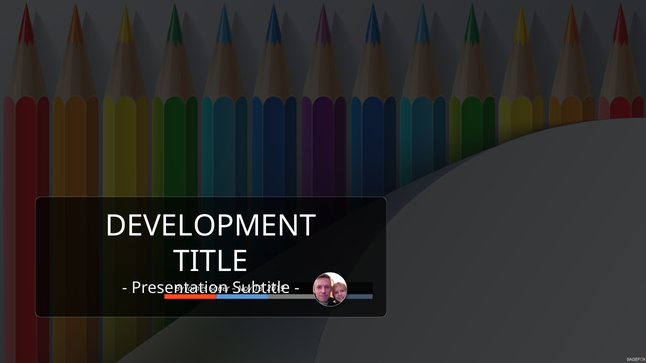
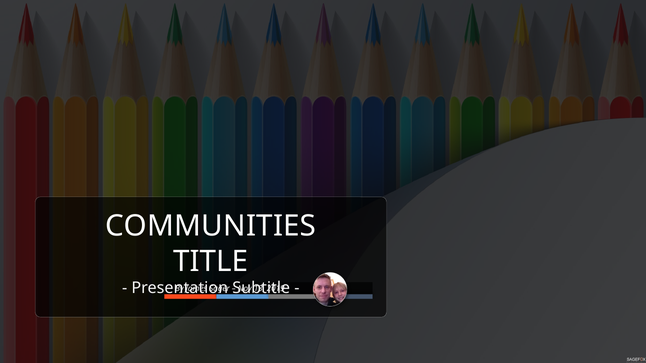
DEVELOPMENT: DEVELOPMENT -> COMMUNITIES
